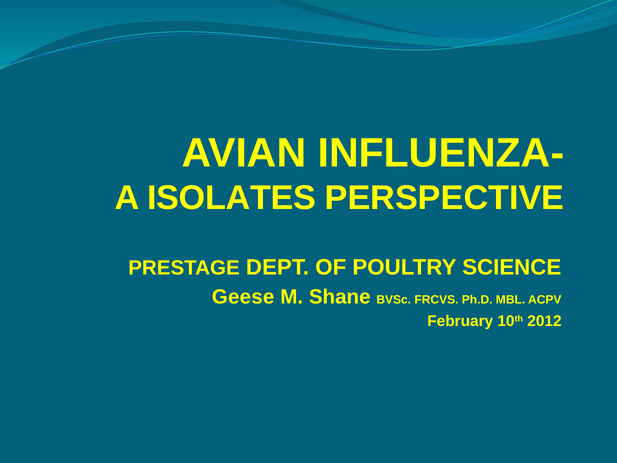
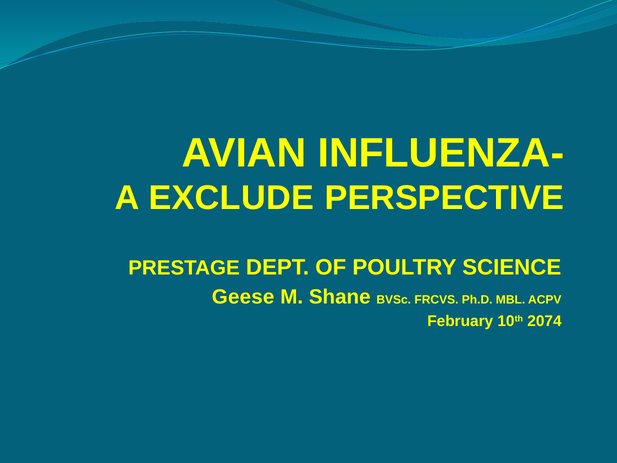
ISOLATES: ISOLATES -> EXCLUDE
2012: 2012 -> 2074
